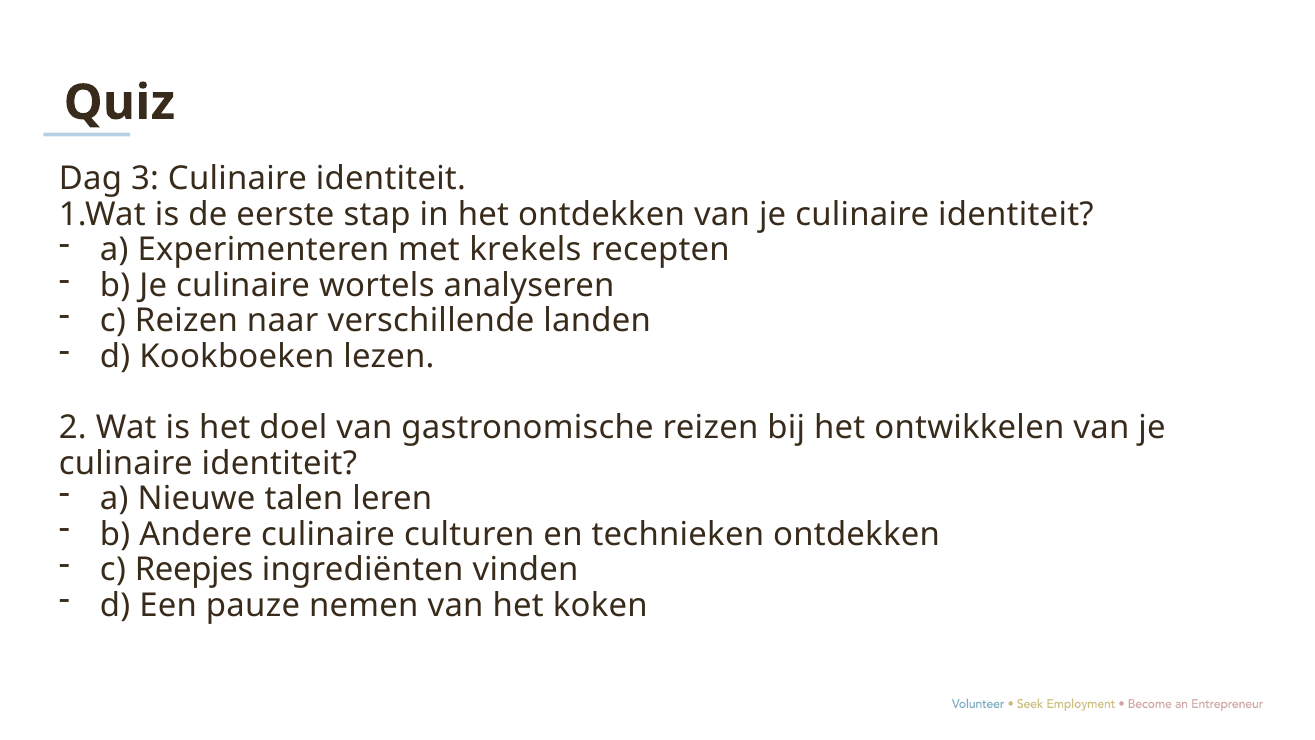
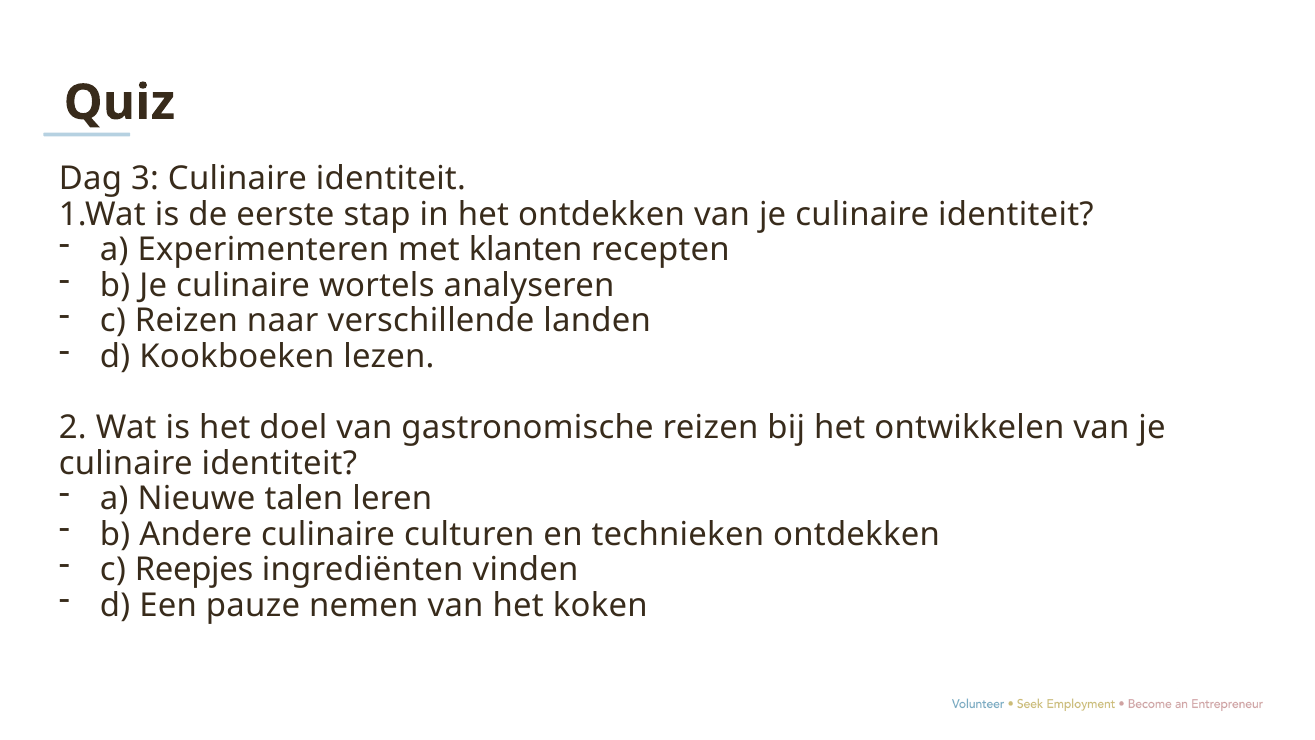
krekels: krekels -> klanten
